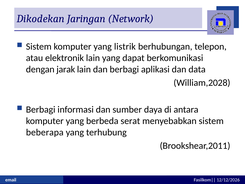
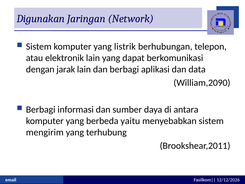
Dikodekan: Dikodekan -> Digunakan
William,2028: William,2028 -> William,2090
serat: serat -> yaitu
beberapa: beberapa -> mengirim
